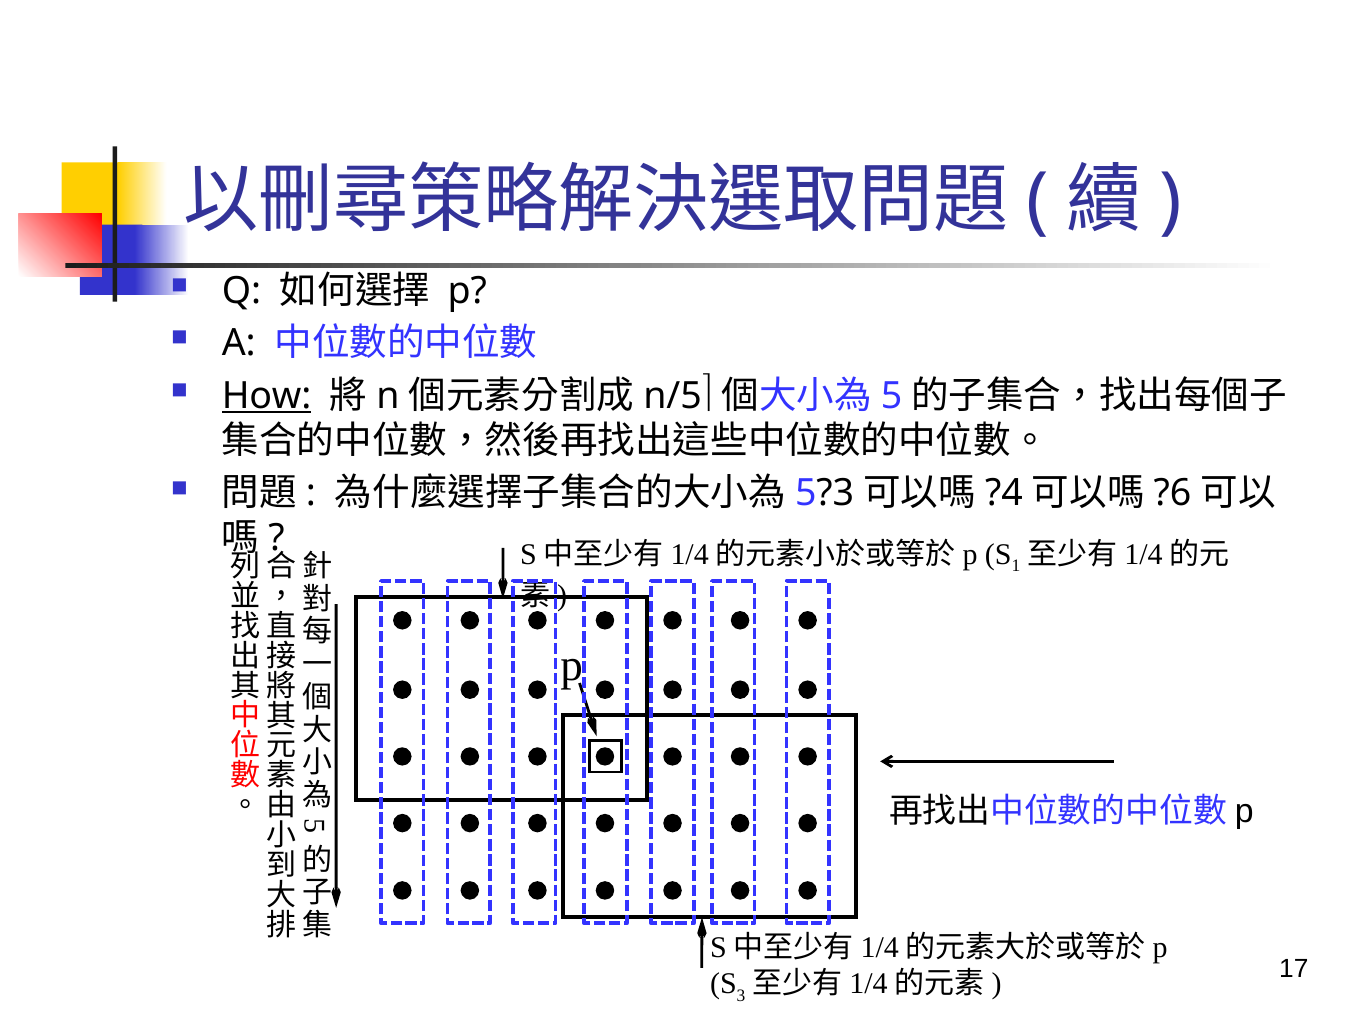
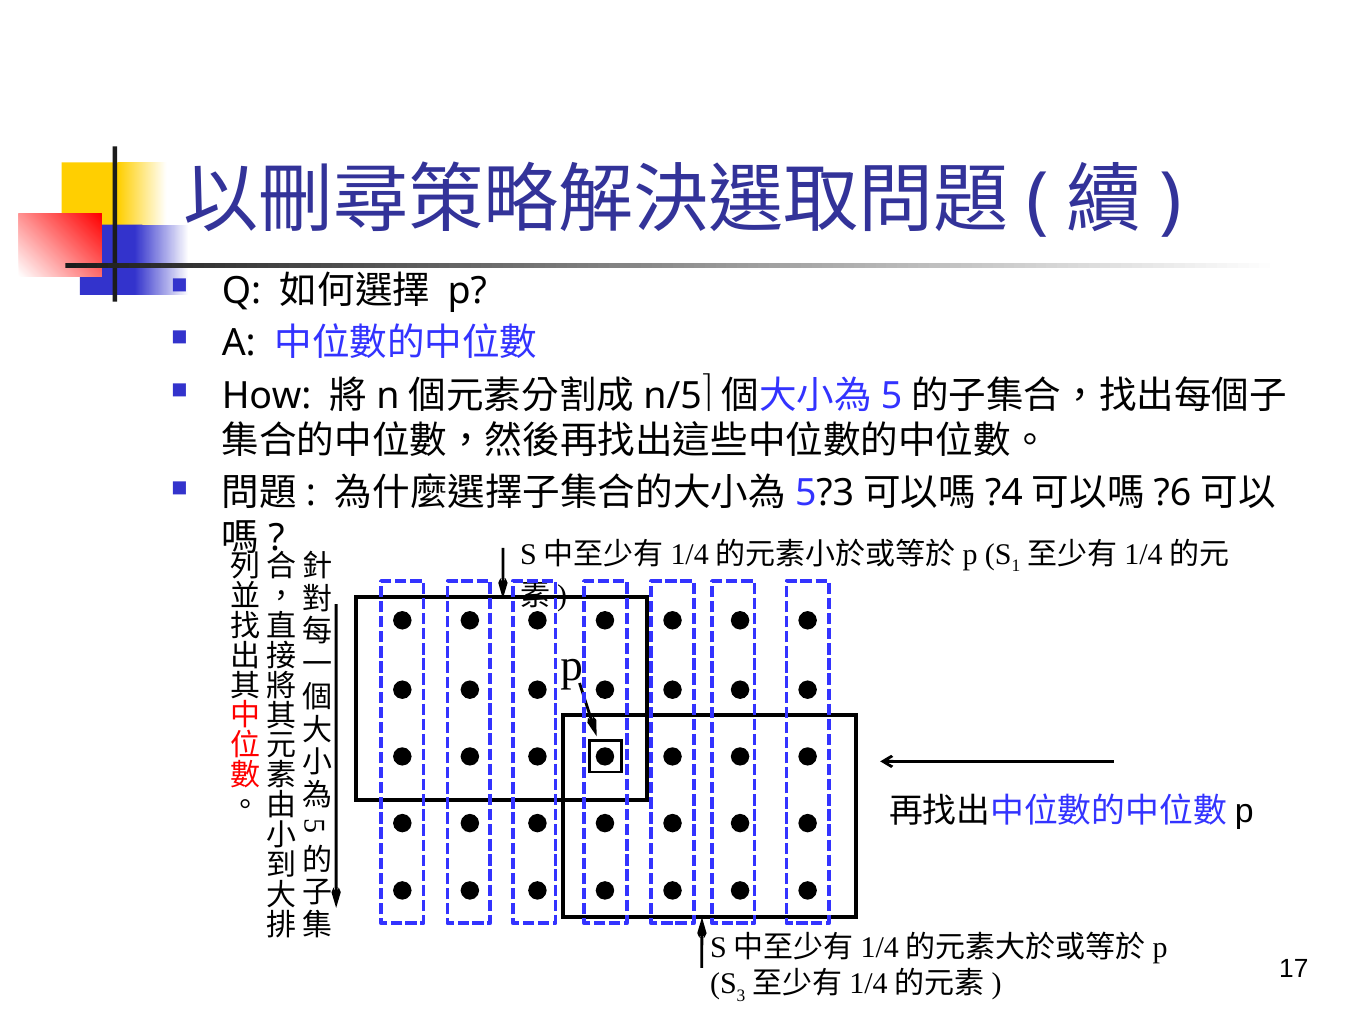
How underline: present -> none
